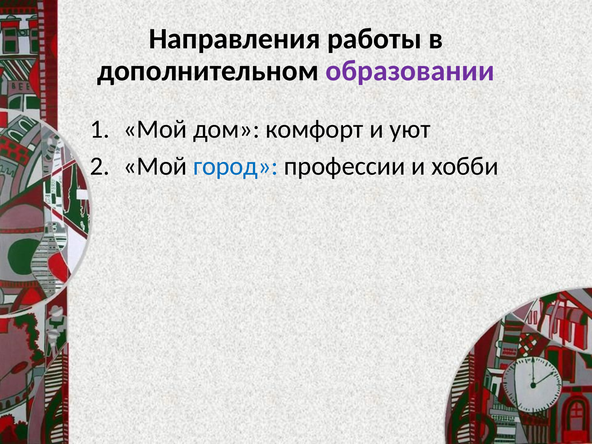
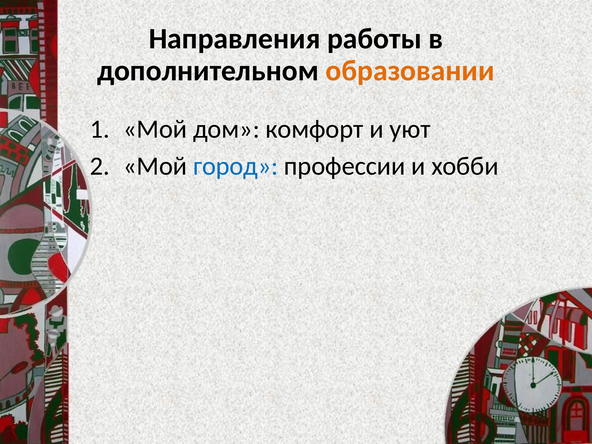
образовании colour: purple -> orange
